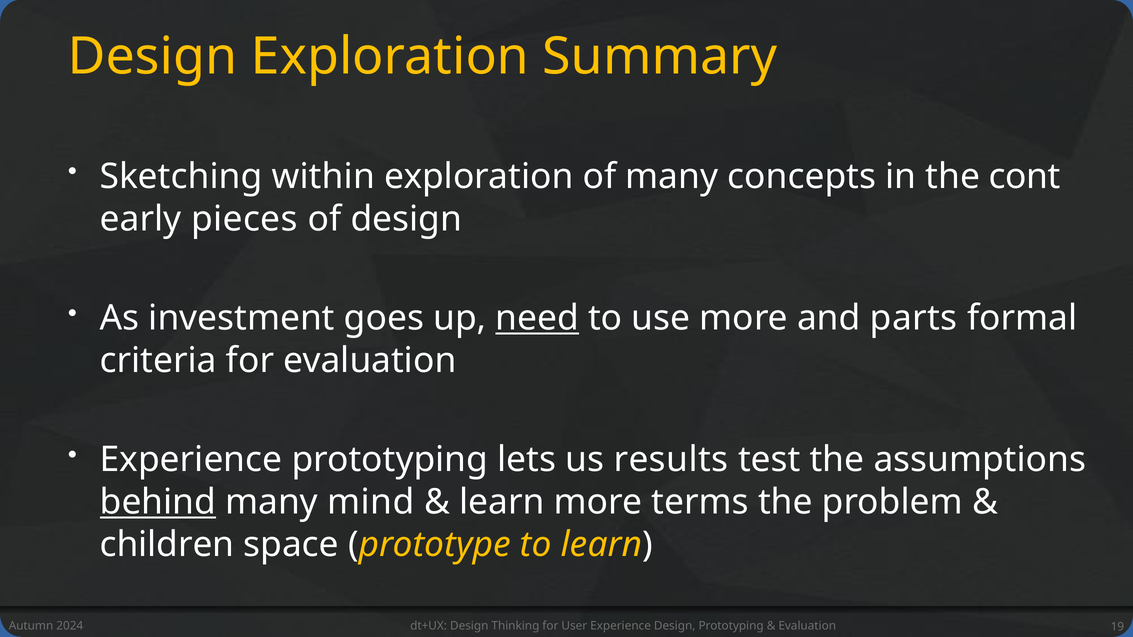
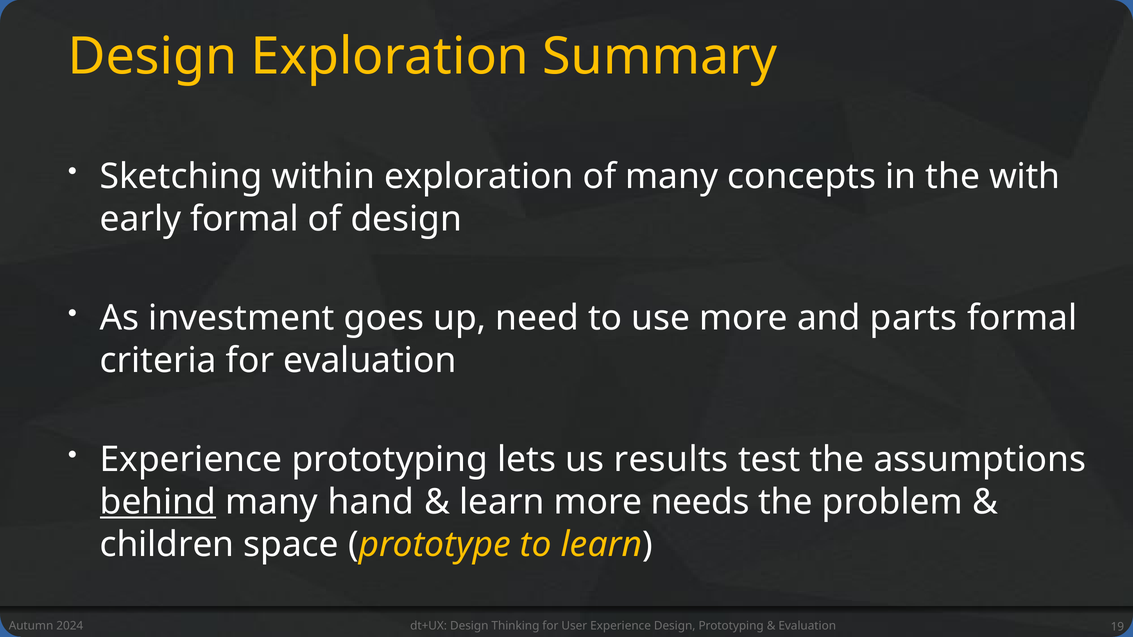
cont: cont -> with
early pieces: pieces -> formal
need underline: present -> none
mind: mind -> hand
terms: terms -> needs
